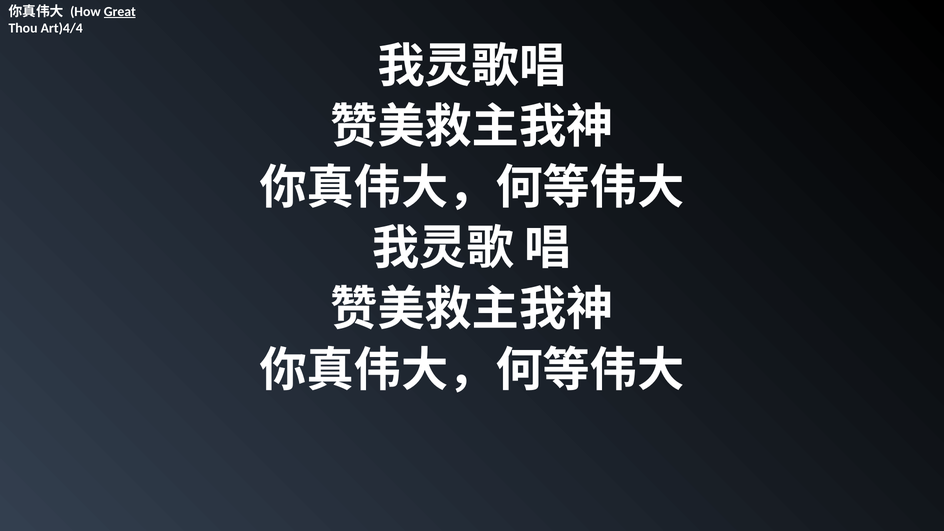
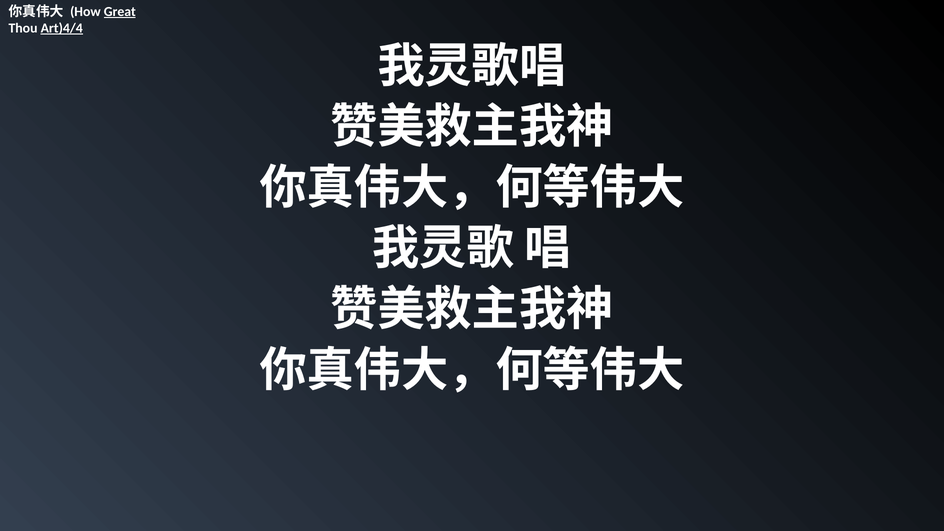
Art)4/4 underline: none -> present
